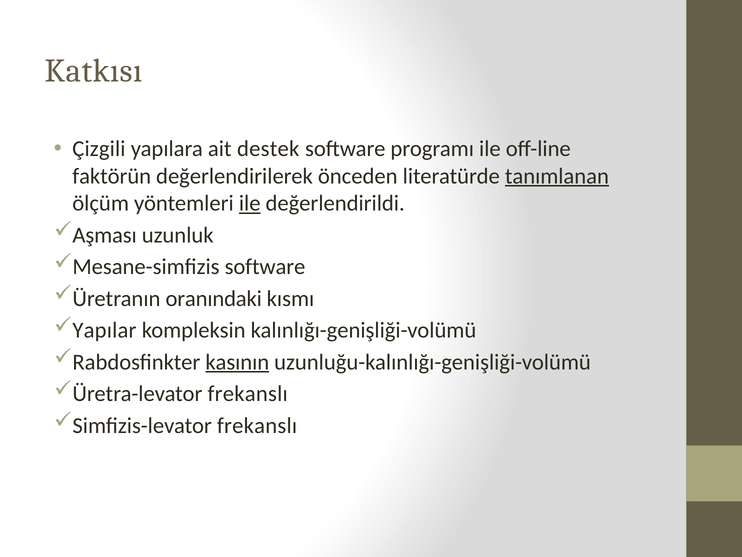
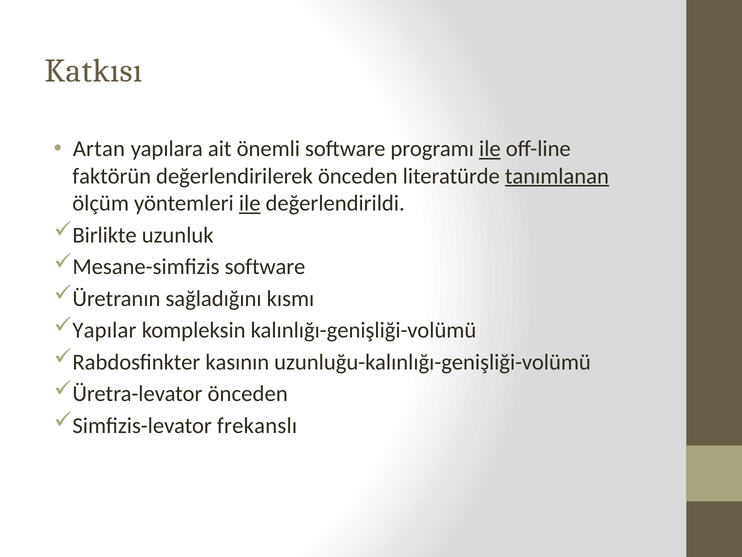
Çizgili: Çizgili -> Artan
destek: destek -> önemli
ile at (490, 149) underline: none -> present
Aşması: Aşması -> Birlikte
oranındaki: oranındaki -> sağladığını
kasının underline: present -> none
Üretra-levator frekanslı: frekanslı -> önceden
